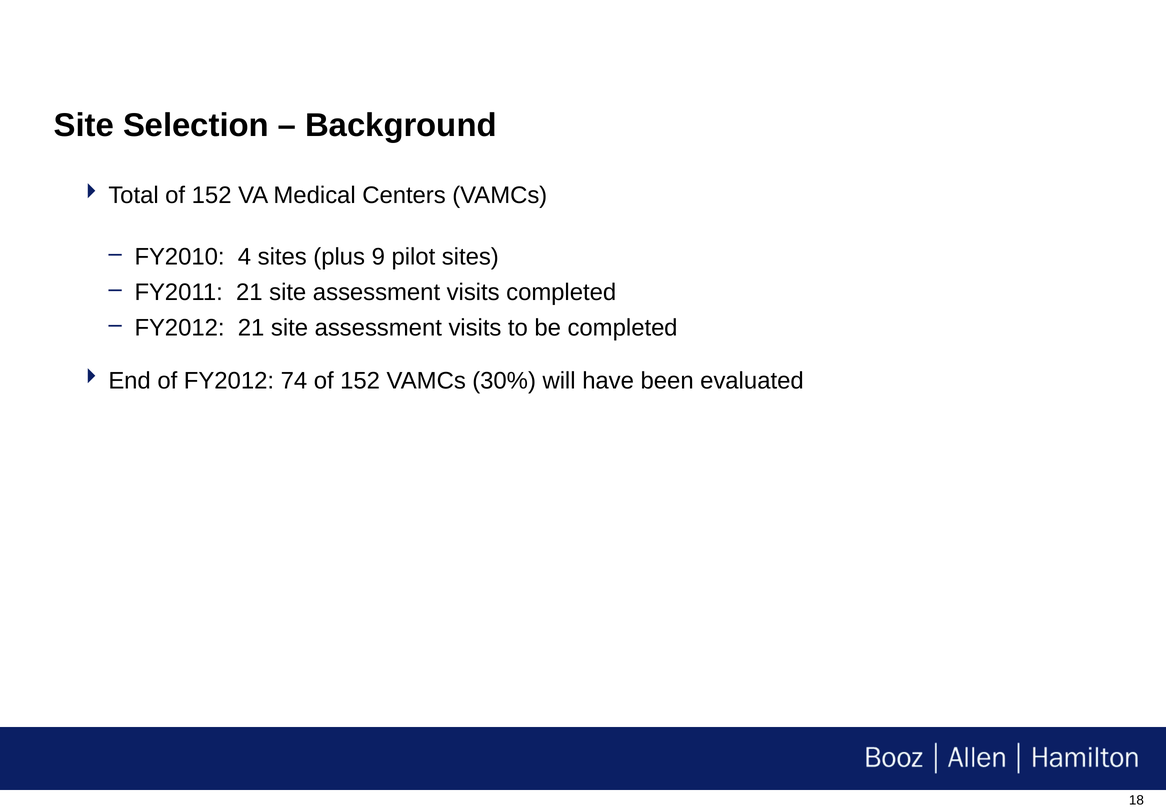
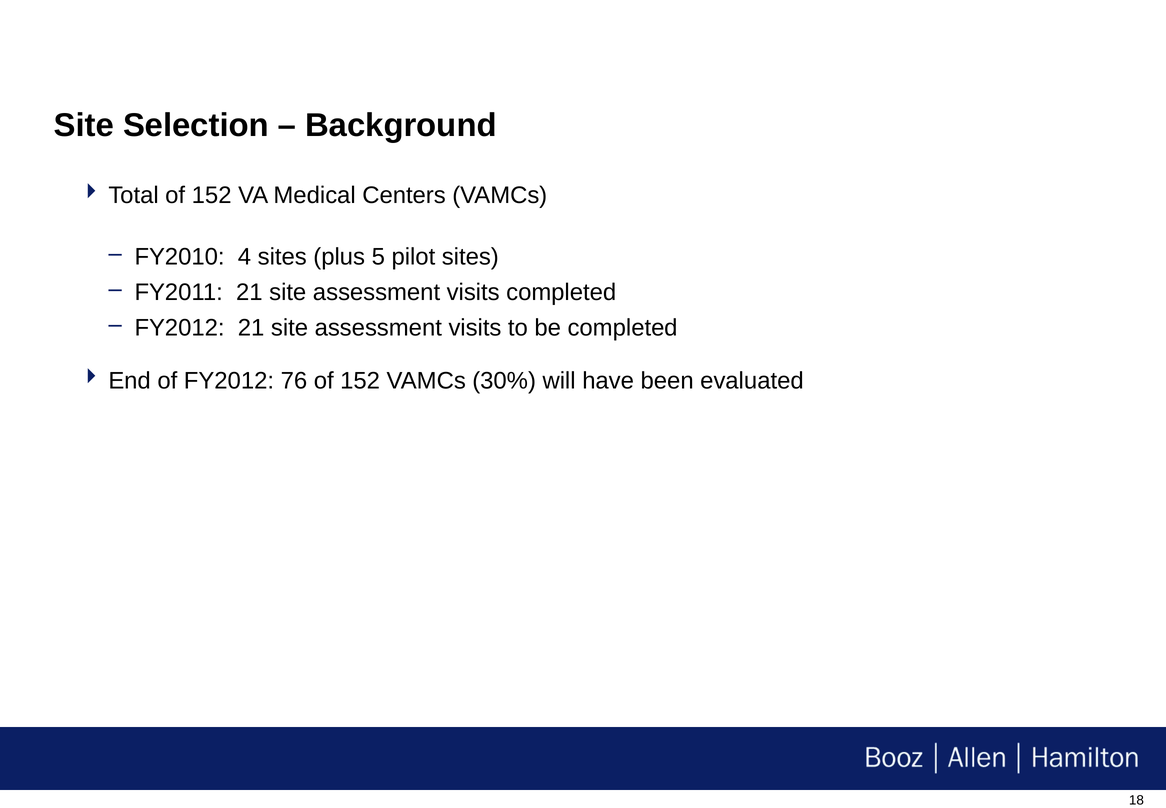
9: 9 -> 5
74: 74 -> 76
